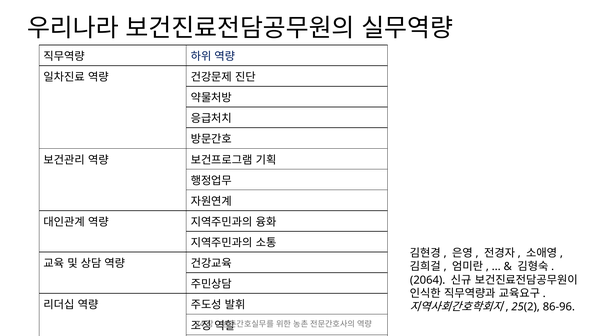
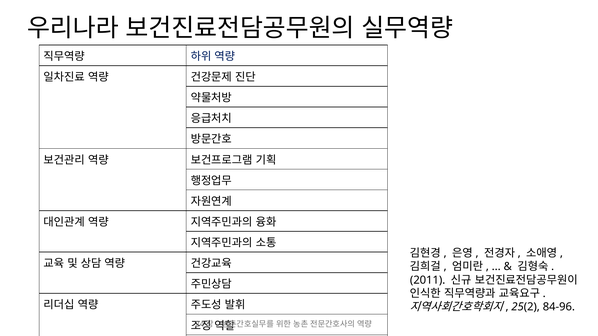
2064: 2064 -> 2011
86-96: 86-96 -> 84-96
